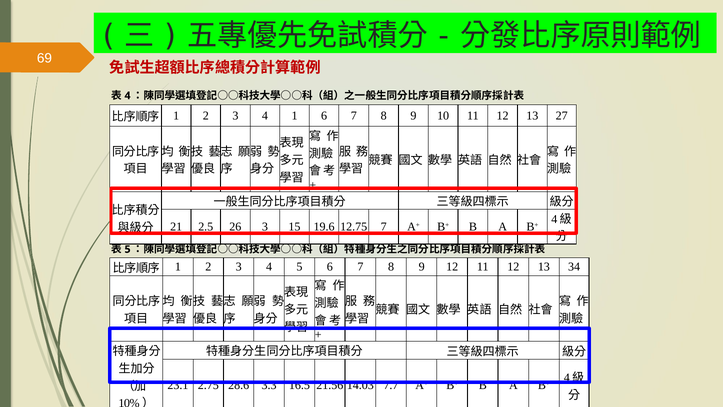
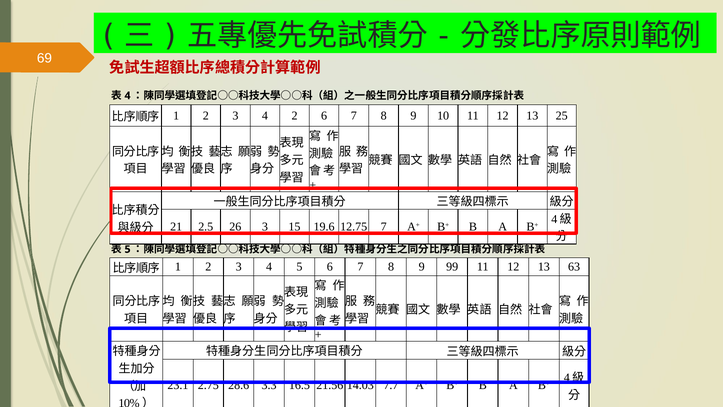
4 1: 1 -> 2
27: 27 -> 25
9 12: 12 -> 99
34: 34 -> 63
